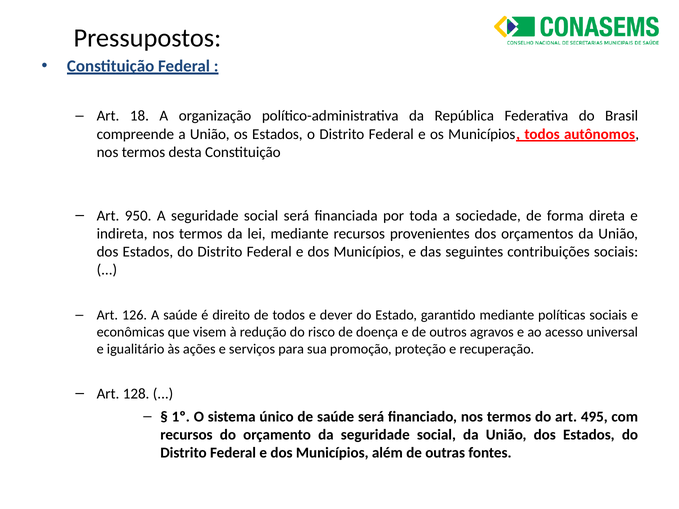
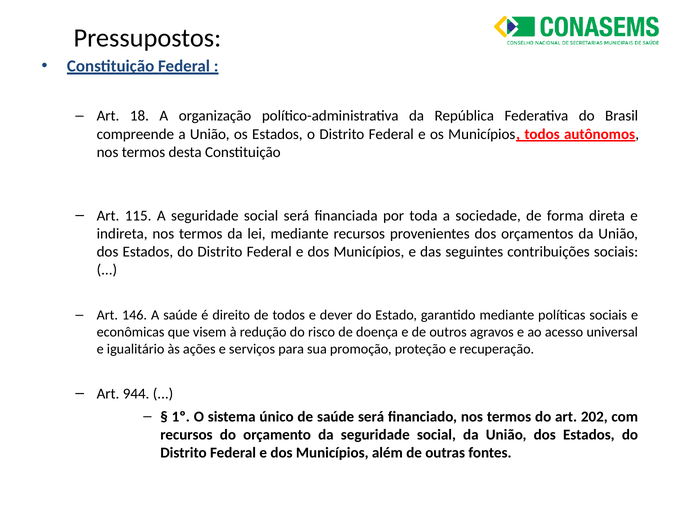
950: 950 -> 115
126: 126 -> 146
128: 128 -> 944
495: 495 -> 202
